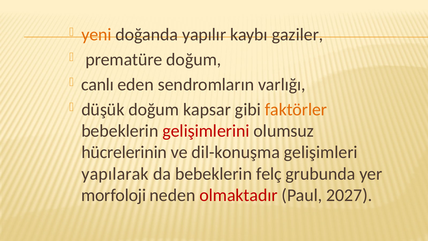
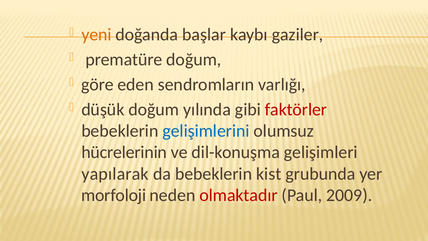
yapılır: yapılır -> başlar
canlı: canlı -> göre
kapsar: kapsar -> yılında
faktörler colour: orange -> red
gelişimlerini colour: red -> blue
felç: felç -> kist
2027: 2027 -> 2009
